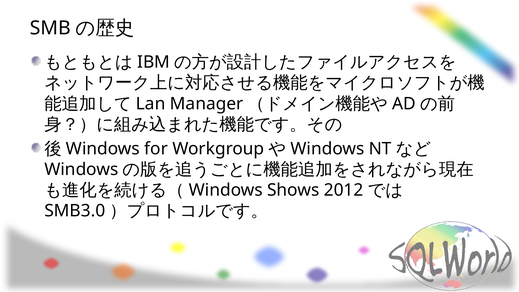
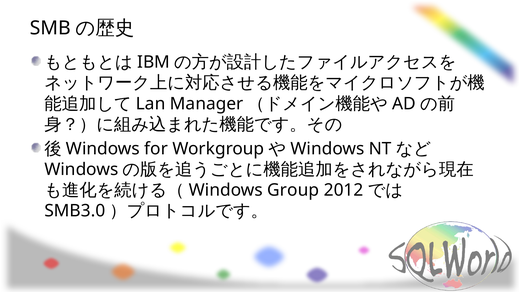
Shows: Shows -> Group
